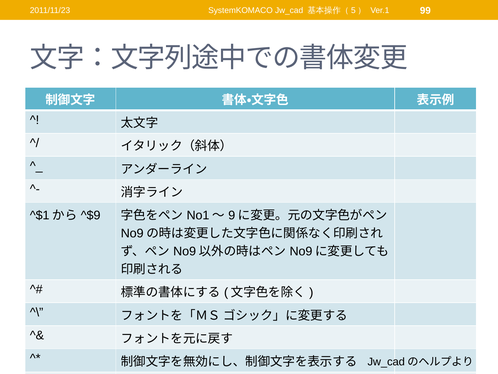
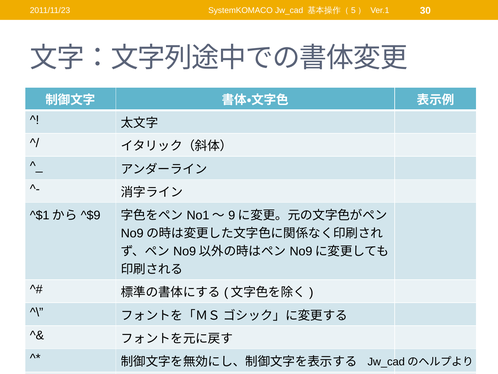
99: 99 -> 30
